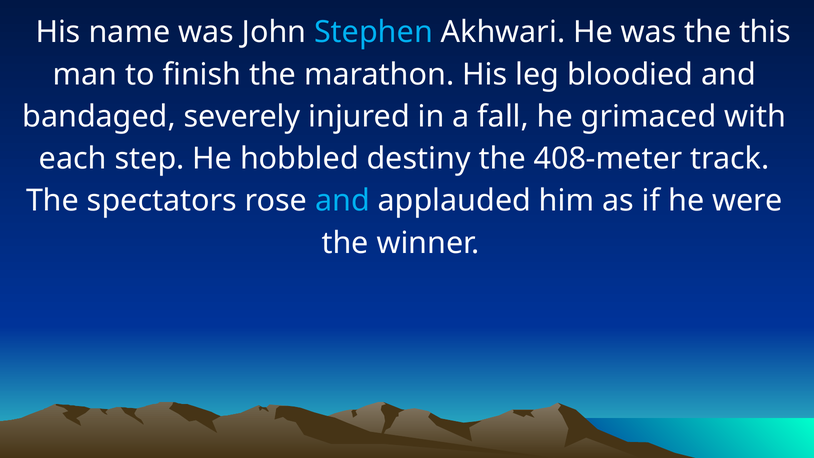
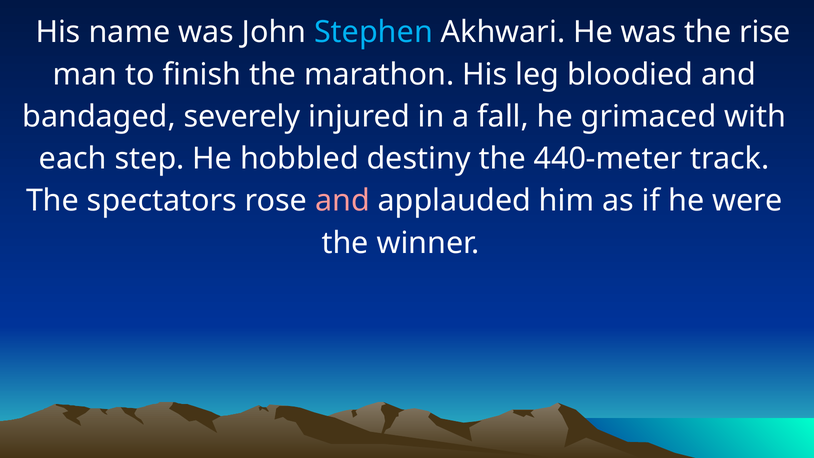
this: this -> rise
408-meter: 408-meter -> 440-meter
and at (343, 201) colour: light blue -> pink
